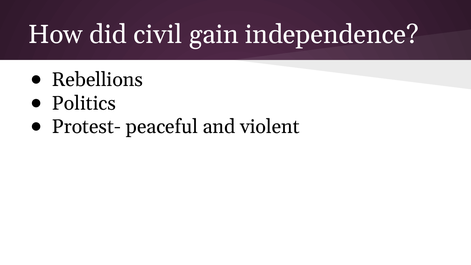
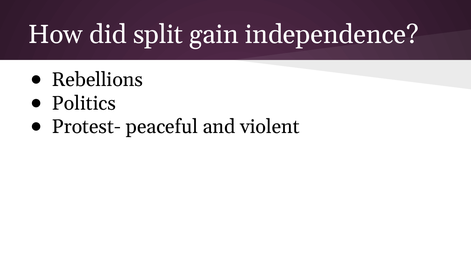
civil: civil -> split
